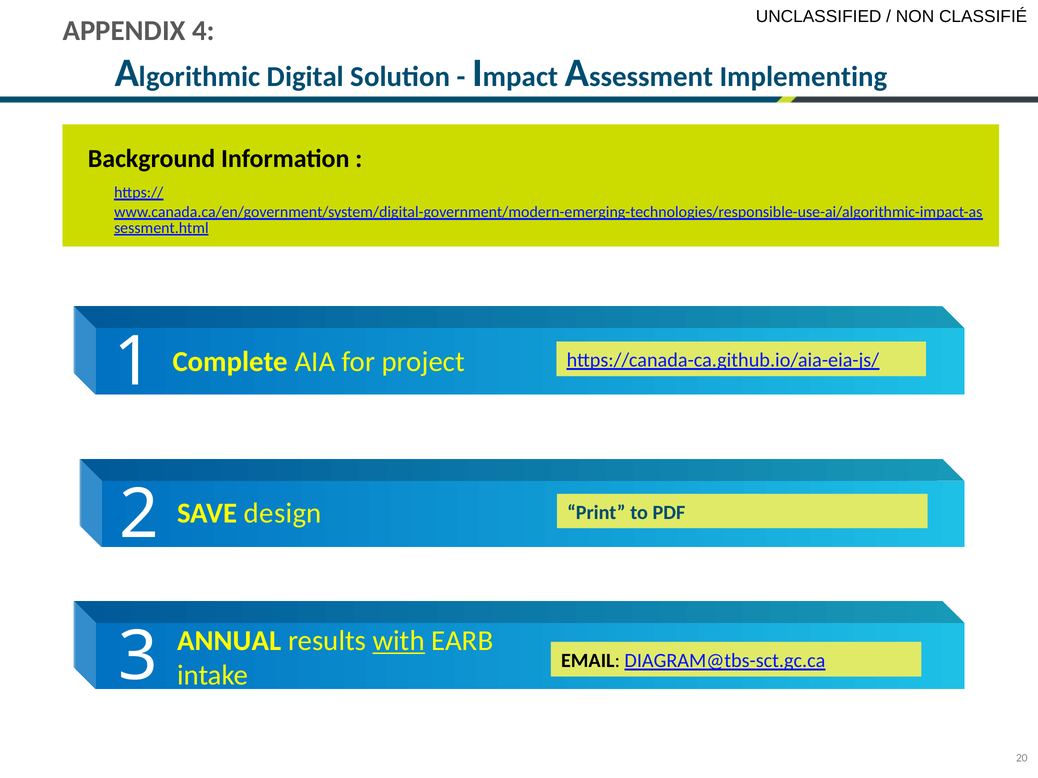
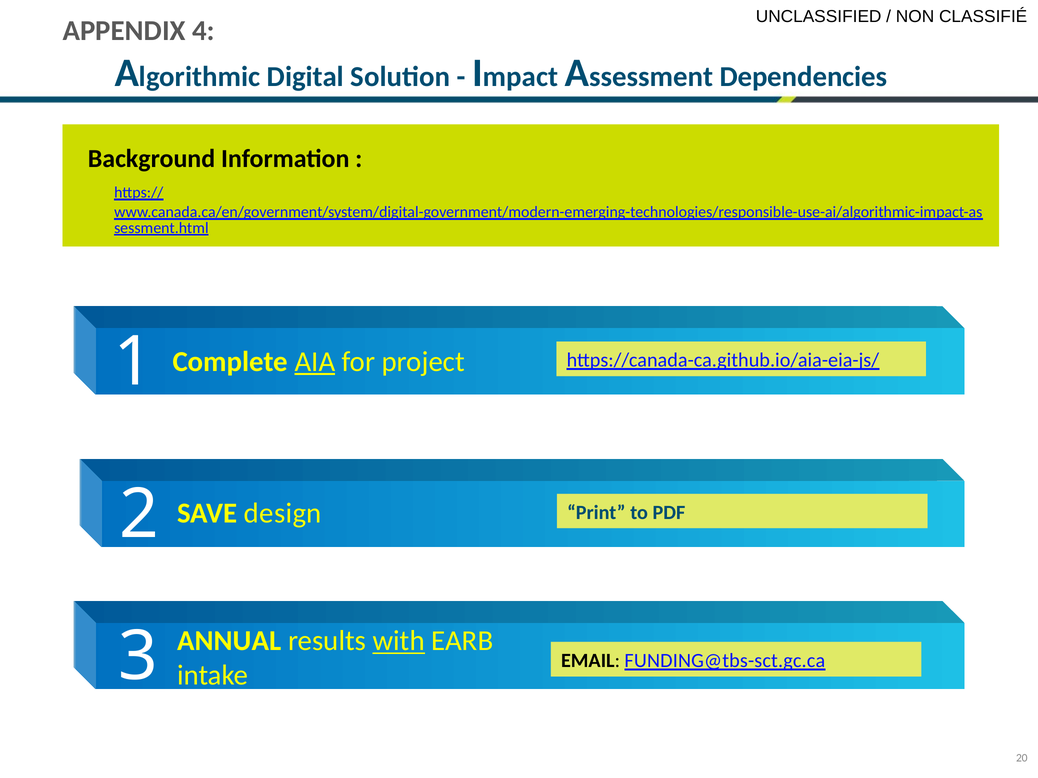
Implementing: Implementing -> Dependencies
AIA underline: none -> present
DIAGRAM@tbs-sct.gc.ca: DIAGRAM@tbs-sct.gc.ca -> FUNDING@tbs-sct.gc.ca
